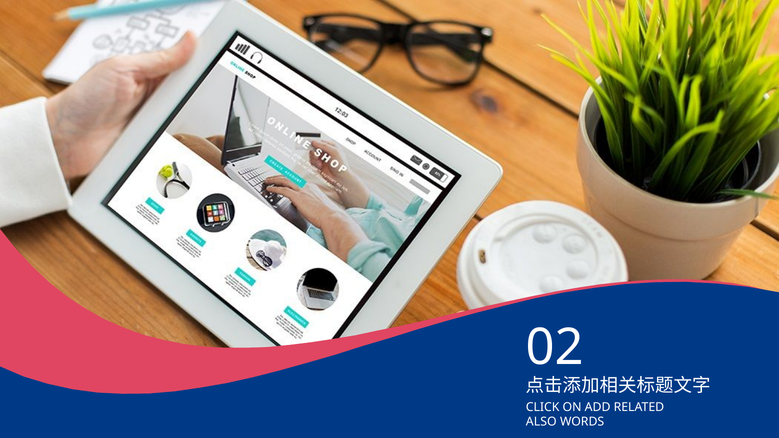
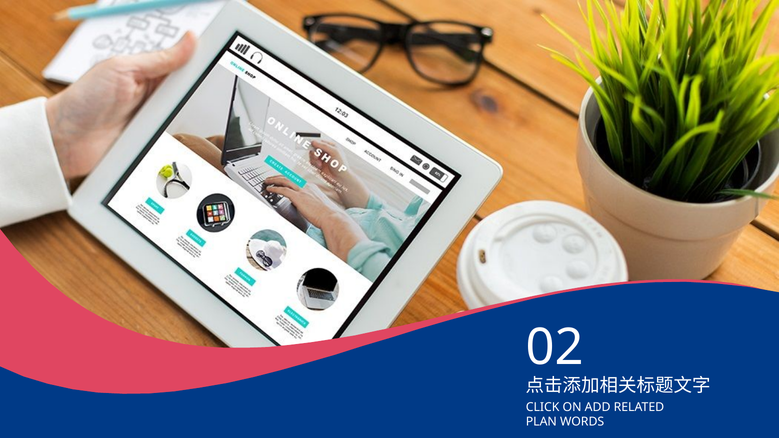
ALSO: ALSO -> PLAN
